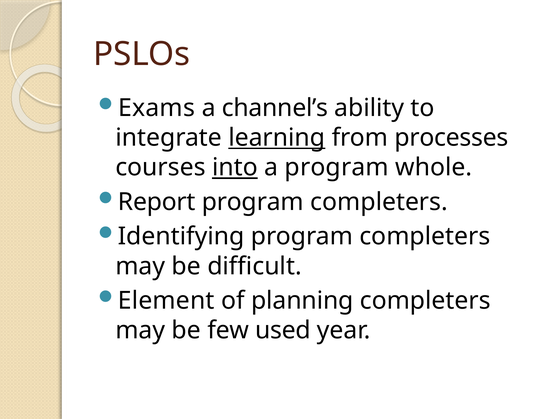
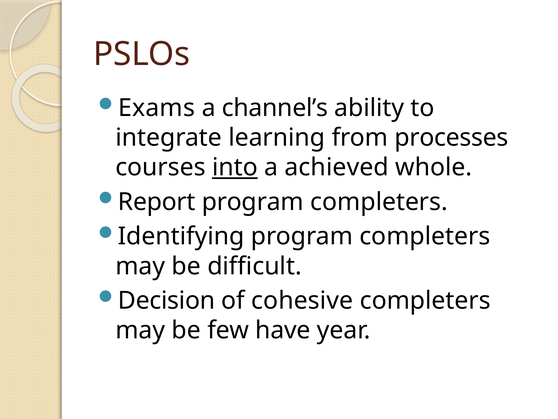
learning underline: present -> none
a program: program -> achieved
Element: Element -> Decision
planning: planning -> cohesive
used: used -> have
